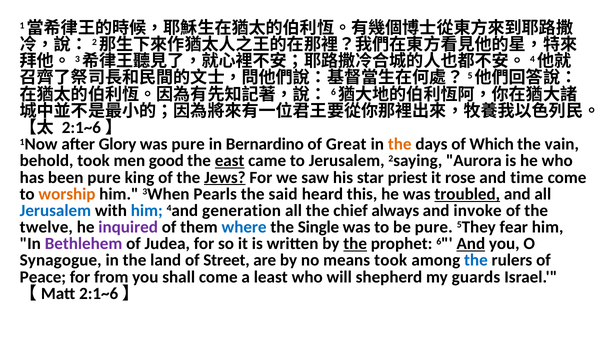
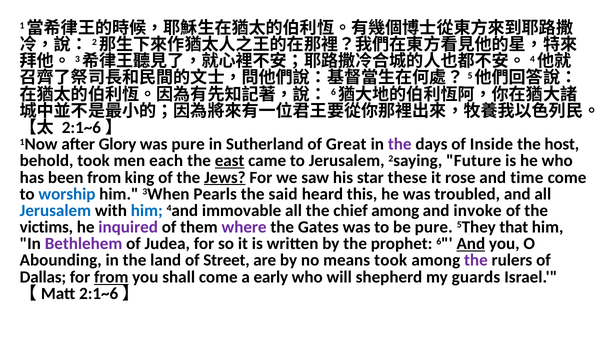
Bernardino: Bernardino -> Sutherland
the at (400, 144) colour: orange -> purple
Which: Which -> Inside
vain: vain -> host
good: good -> each
Aurora: Aurora -> Future
been pure: pure -> from
priest: priest -> these
worship colour: orange -> blue
troubled underline: present -> none
generation: generation -> immovable
chief always: always -> among
twelve: twelve -> victims
where colour: blue -> purple
Single: Single -> Gates
fear: fear -> that
the at (355, 244) underline: present -> none
Synagogue: Synagogue -> Abounding
the at (476, 261) colour: blue -> purple
Peace: Peace -> Dallas
from at (111, 277) underline: none -> present
least: least -> early
